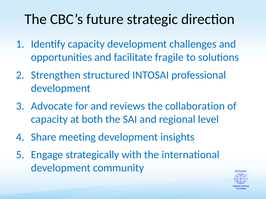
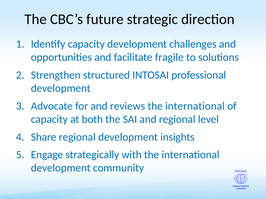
collaboration at (195, 106): collaboration -> international
Share meeting: meeting -> regional
